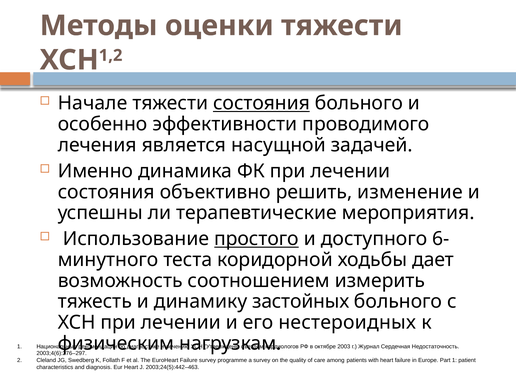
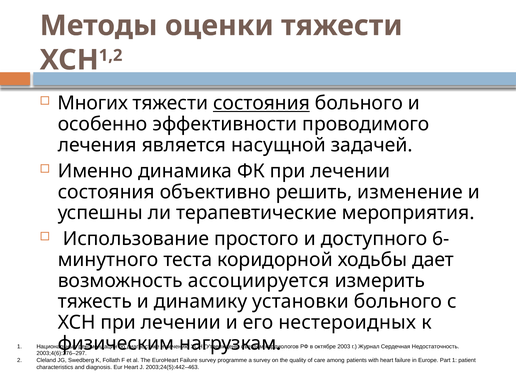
Начале: Начале -> Многих
простого underline: present -> none
соотношением: соотношением -> ассоциируется
застойных: застойных -> установки
